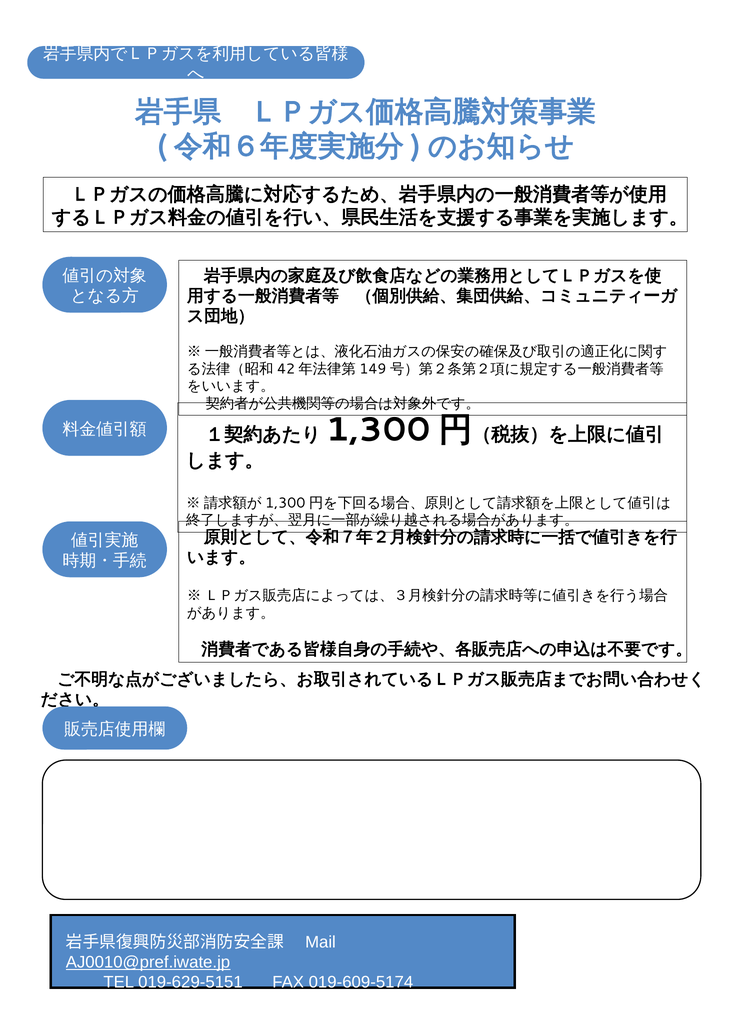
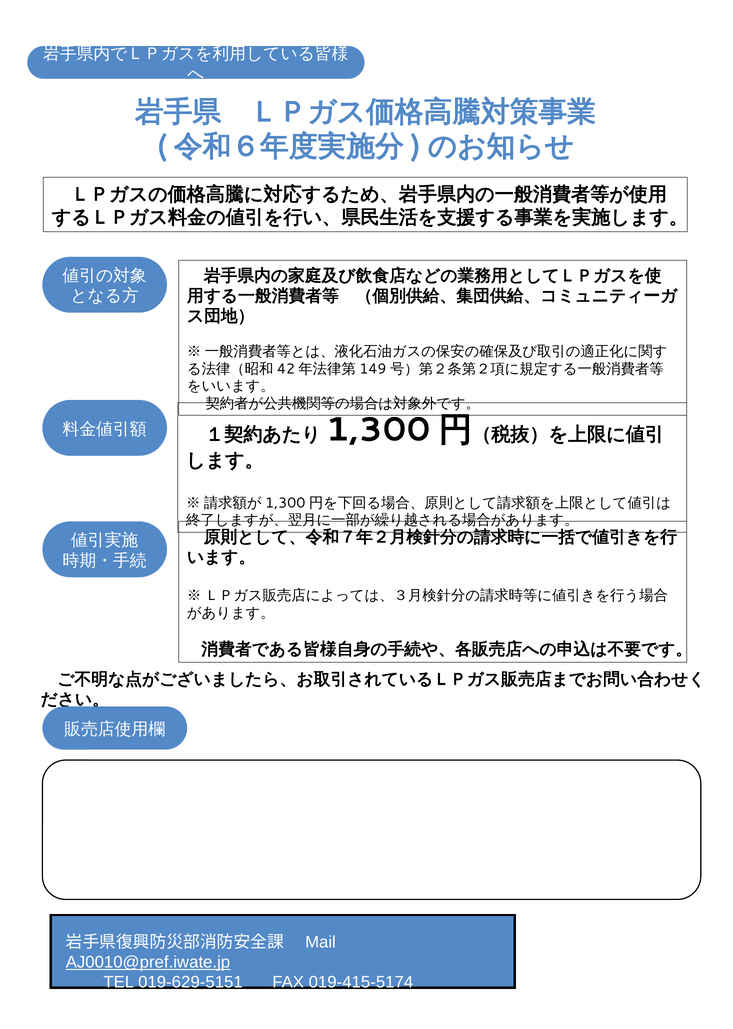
019-609-5174: 019-609-5174 -> 019-415-5174
